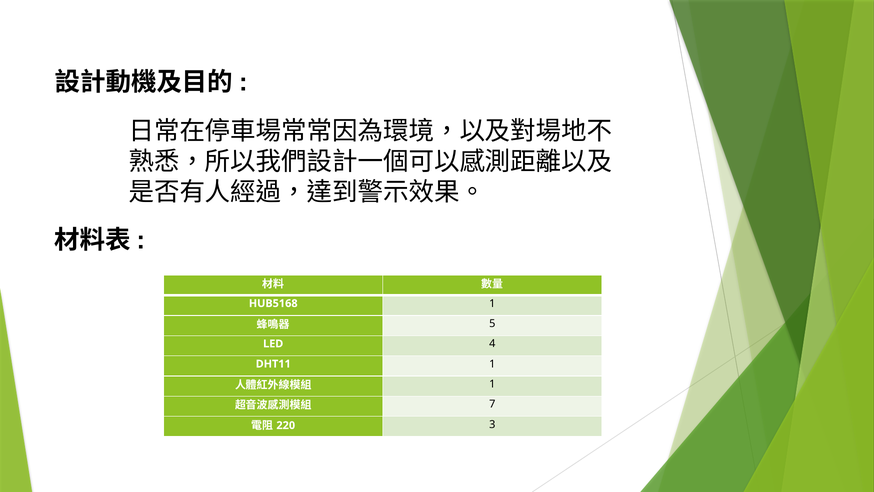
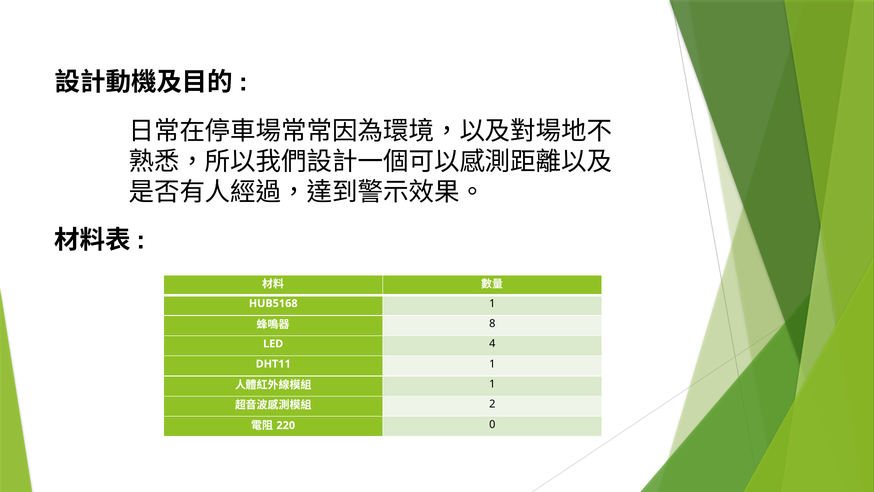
5: 5 -> 8
7: 7 -> 2
3: 3 -> 0
